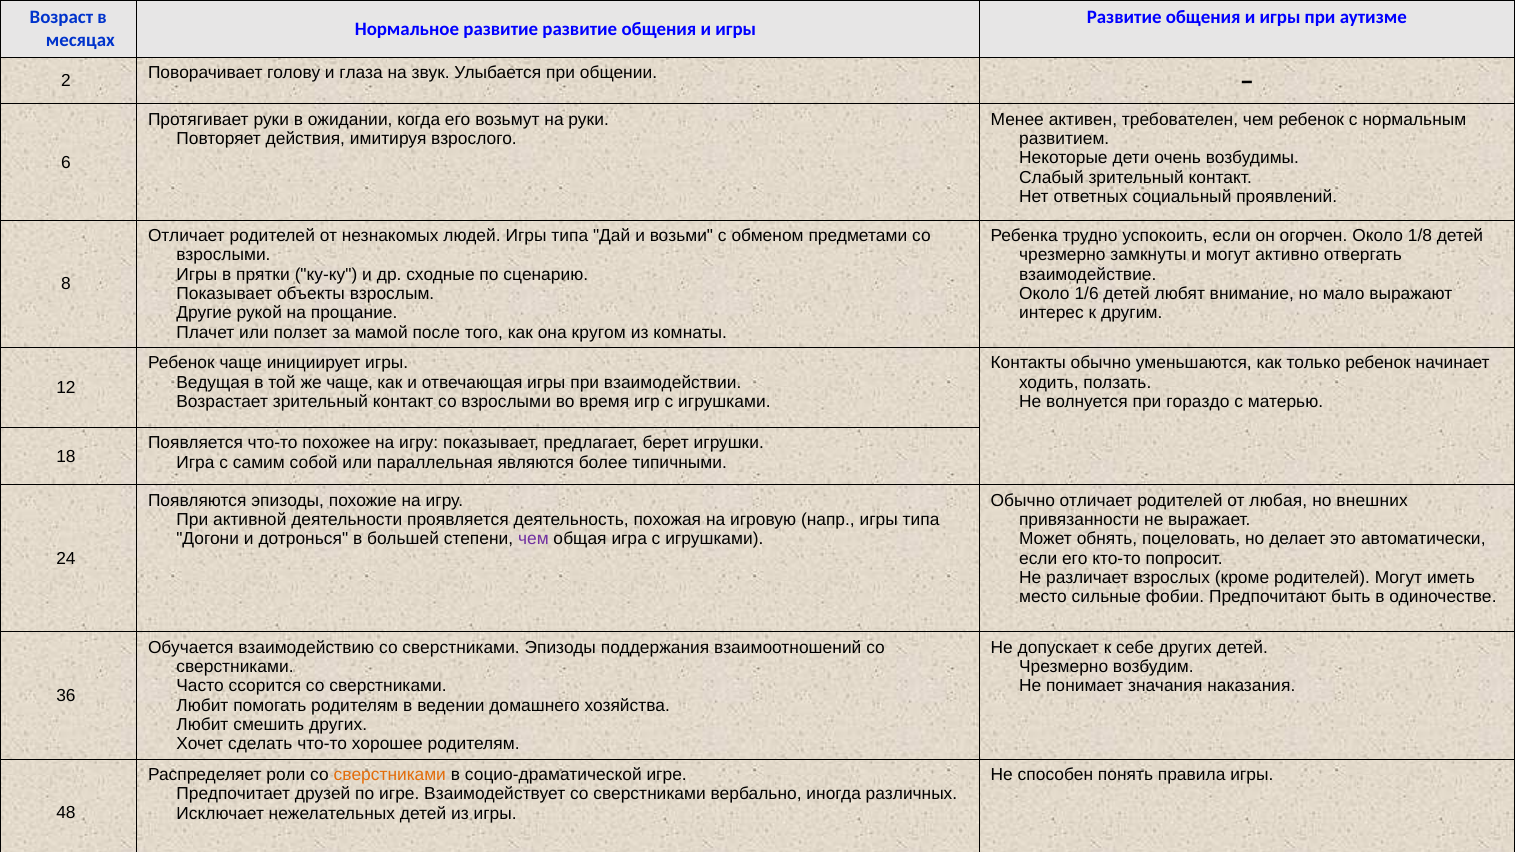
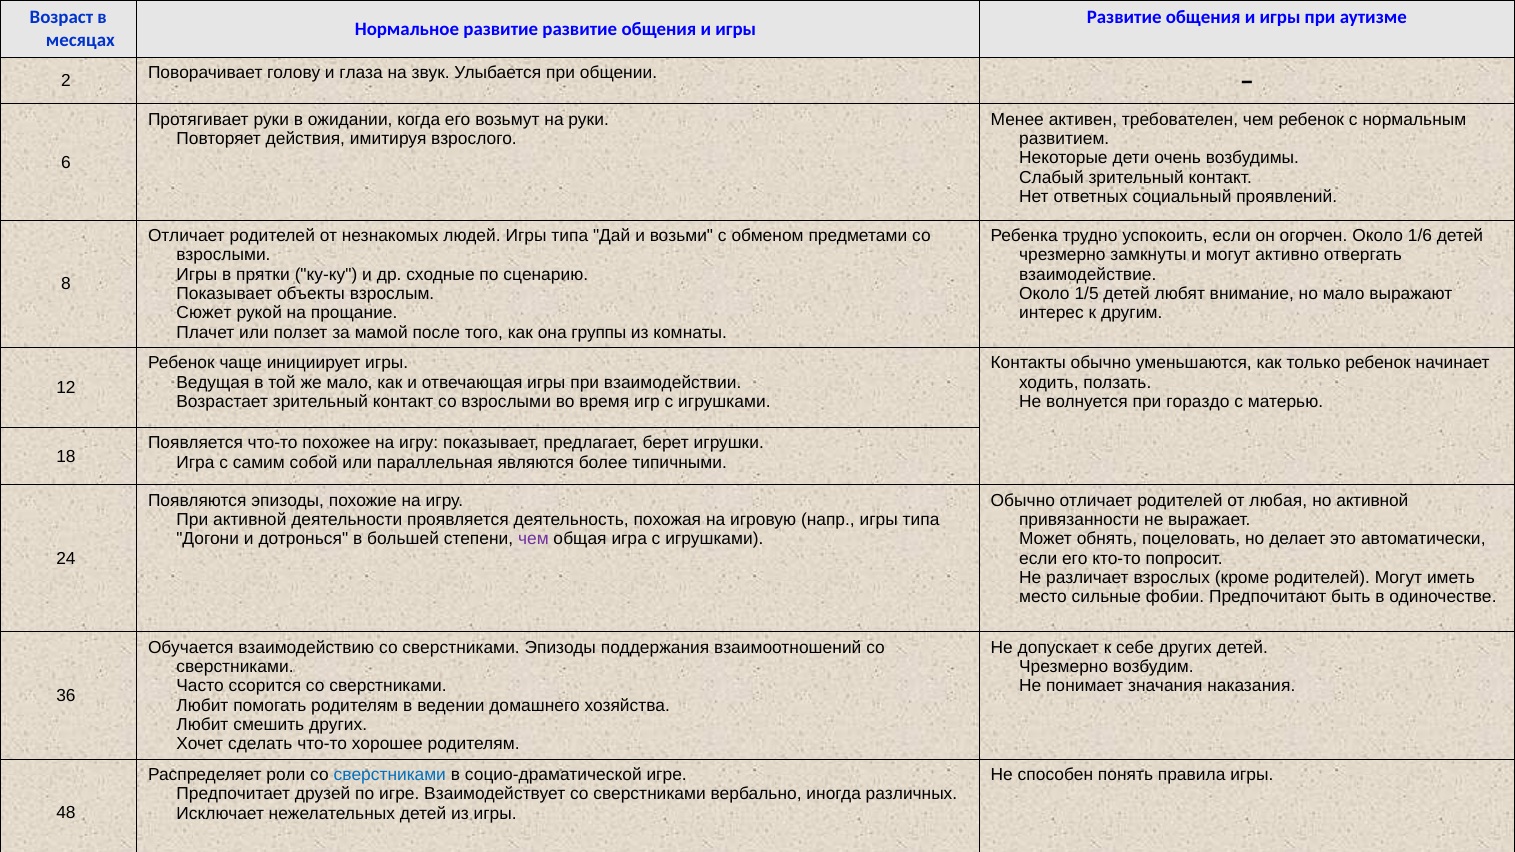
1/8: 1/8 -> 1/6
1/6: 1/6 -> 1/5
Другие: Другие -> Сюжет
кругом: кругом -> группы
же чаще: чаще -> мало
но внешних: внешних -> активной
сверстниками at (390, 775) colour: orange -> blue
